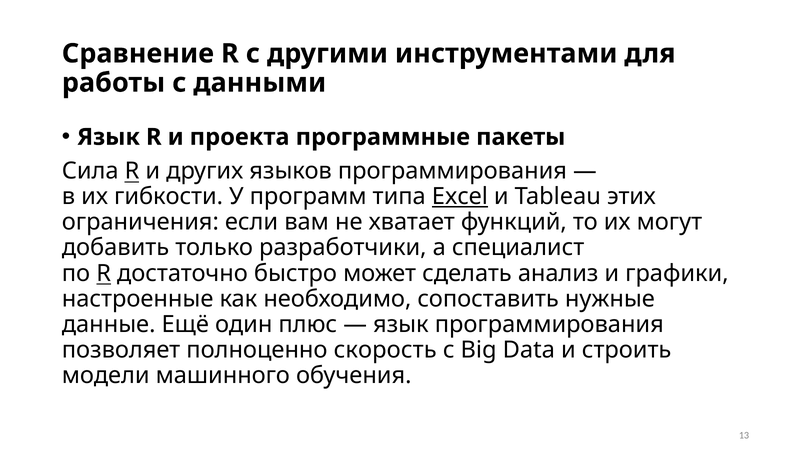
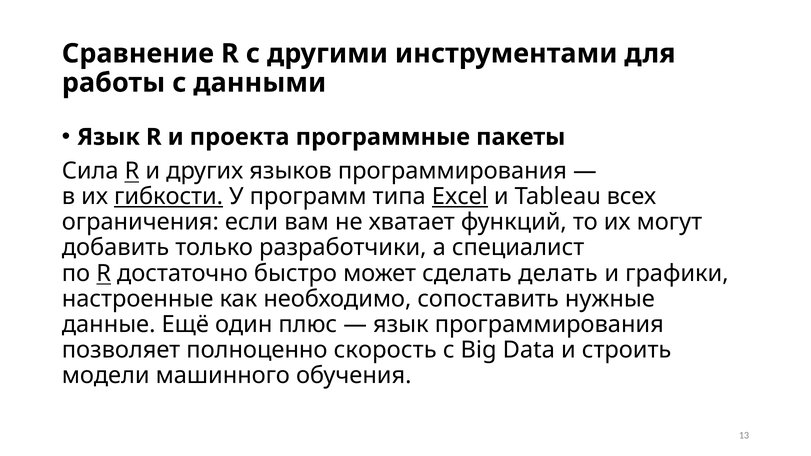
гибкости underline: none -> present
этих: этих -> всех
анализ: анализ -> делать
